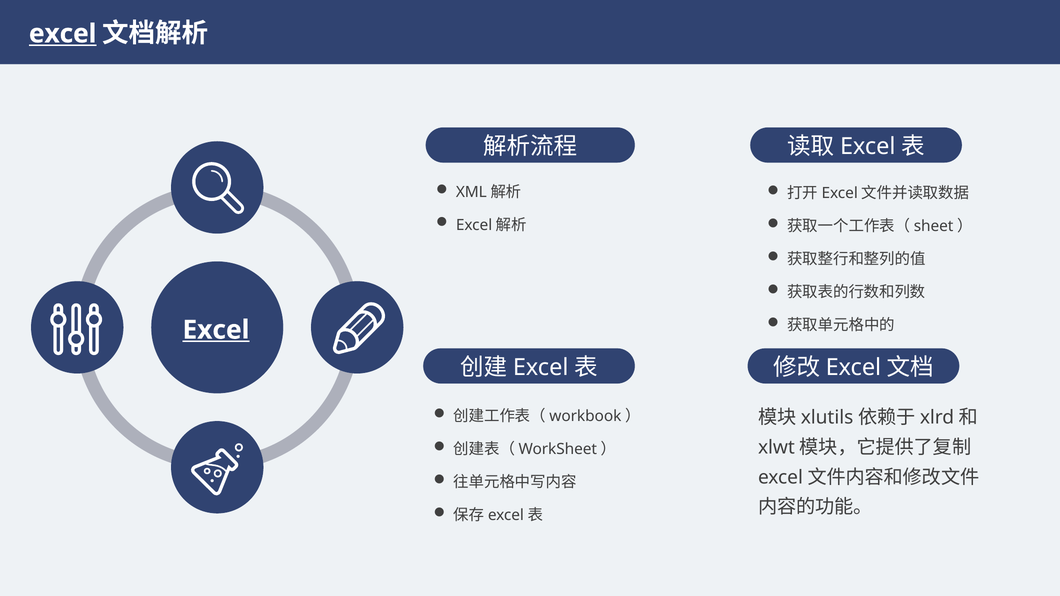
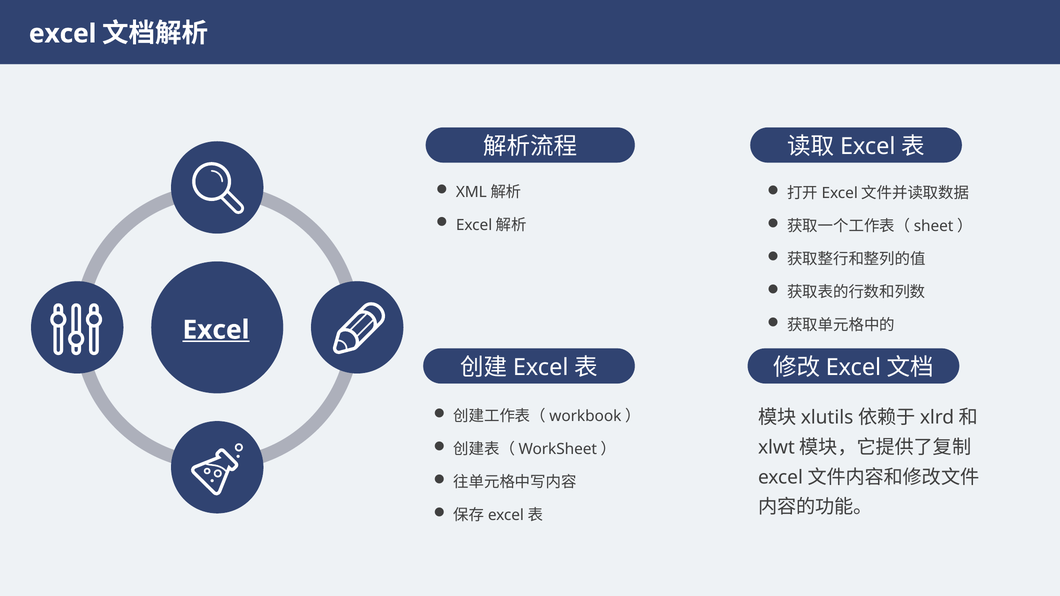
excel at (63, 34) underline: present -> none
